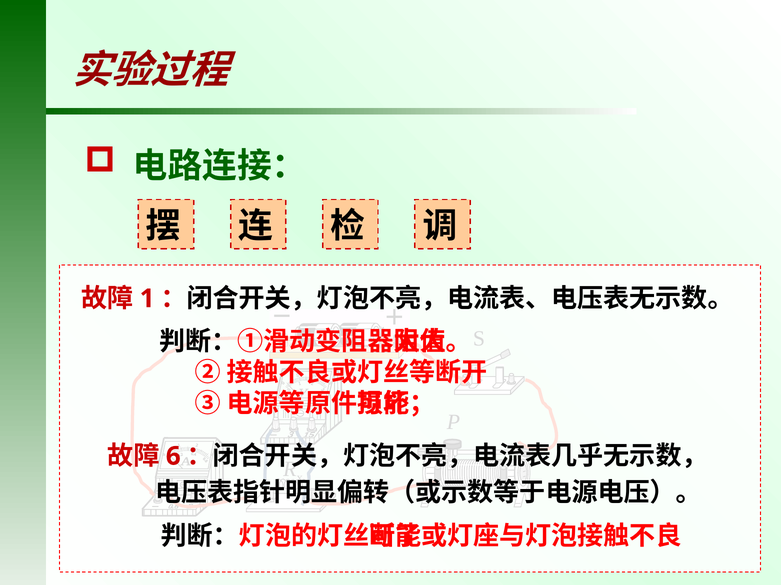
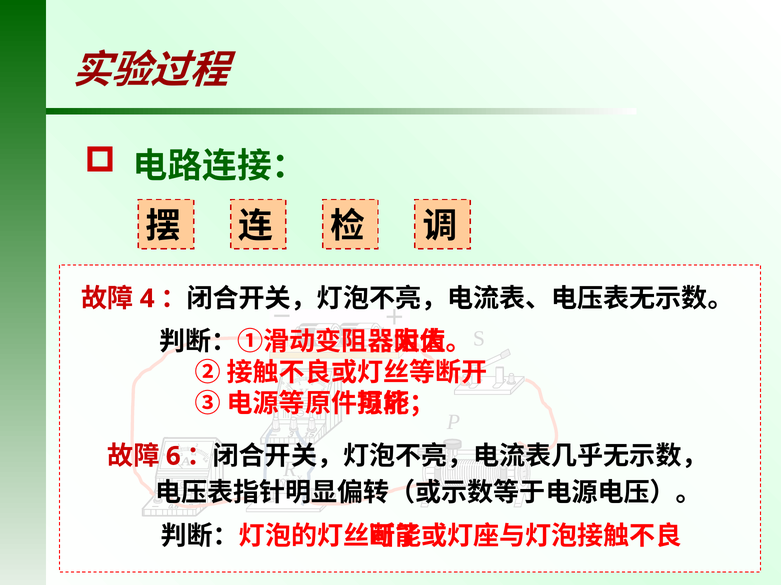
1: 1 -> 4
